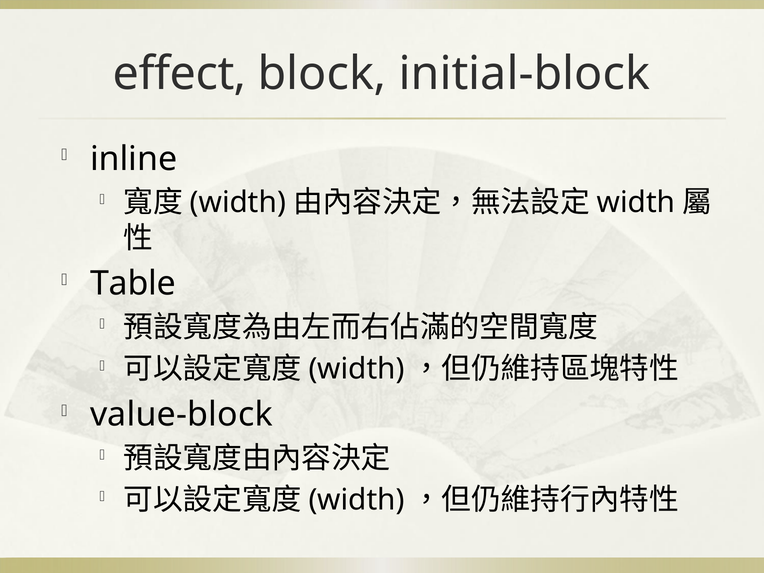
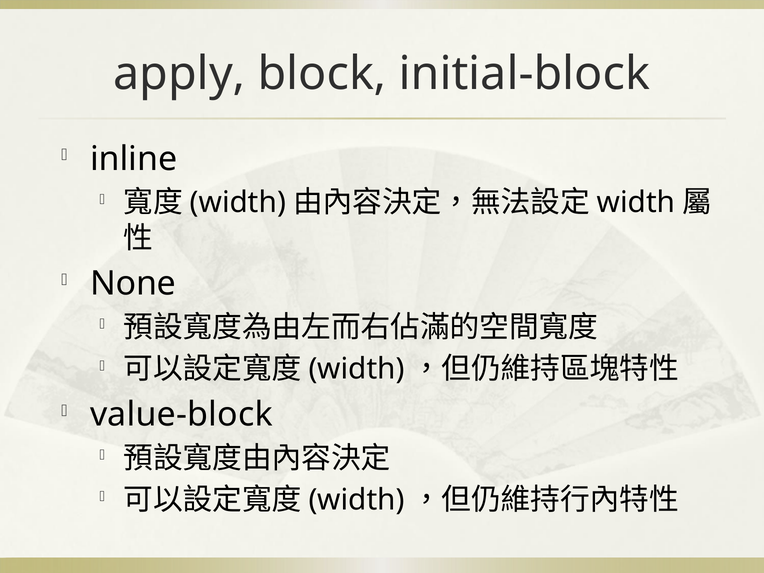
effect: effect -> apply
Table: Table -> None
